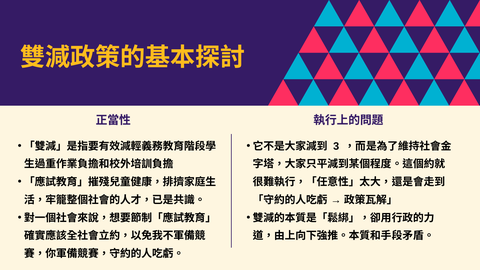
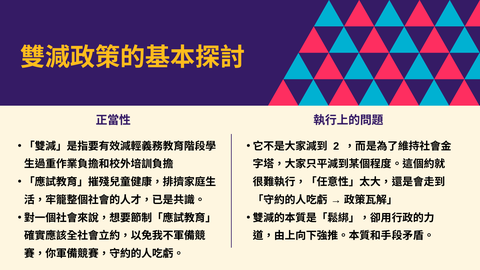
3: 3 -> 2
